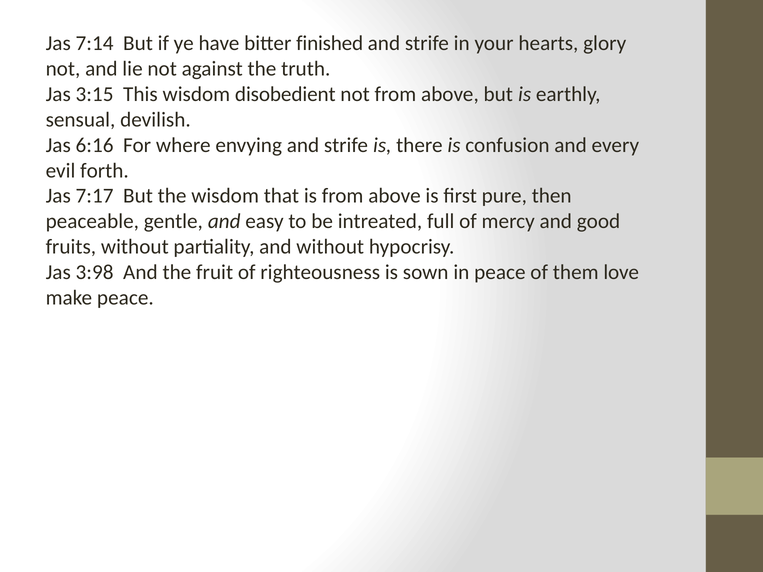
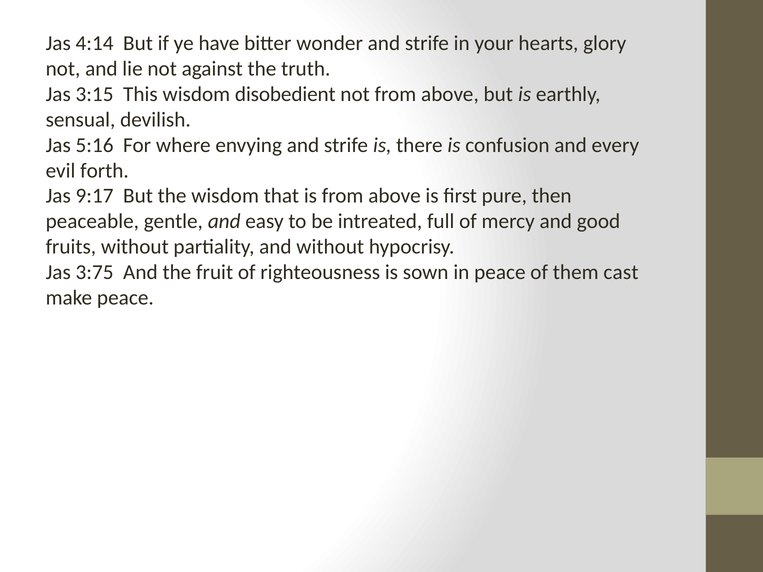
7:14: 7:14 -> 4:14
finished: finished -> wonder
6:16: 6:16 -> 5:16
7:17: 7:17 -> 9:17
3:98: 3:98 -> 3:75
love: love -> cast
